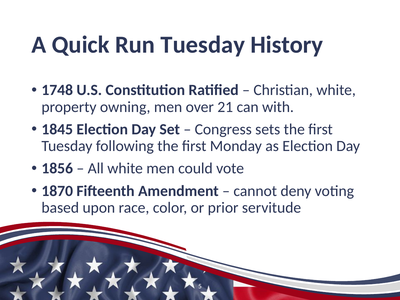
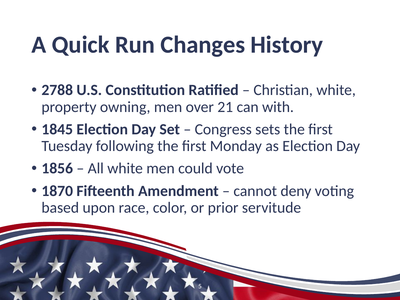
Run Tuesday: Tuesday -> Changes
1748: 1748 -> 2788
